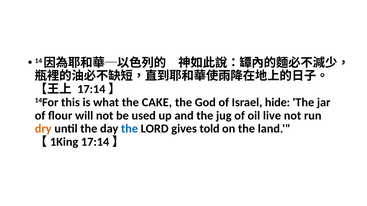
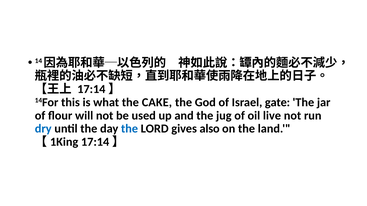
hide: hide -> gate
dry colour: orange -> blue
told: told -> also
